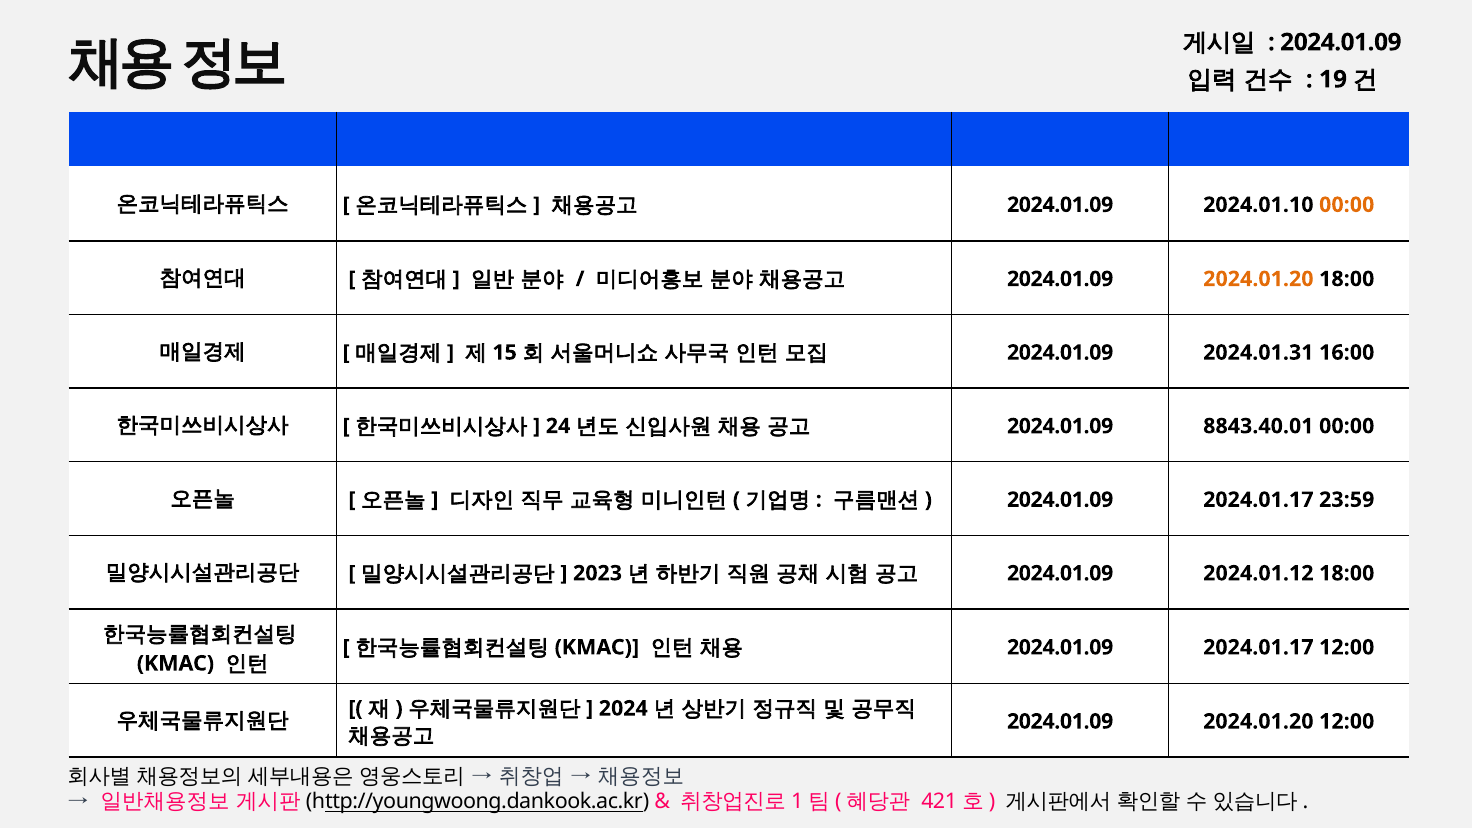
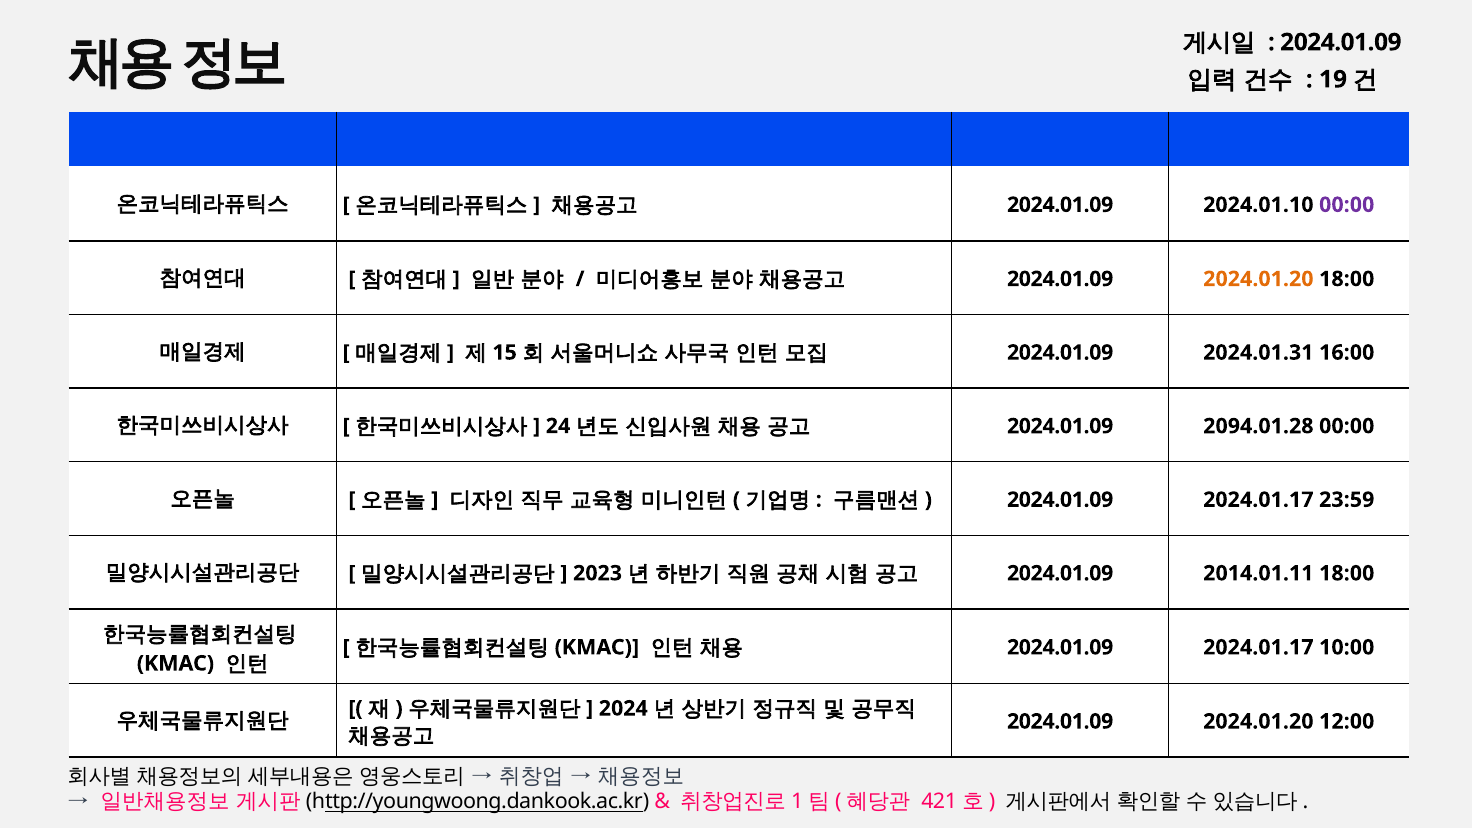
00:00 at (1347, 205) colour: orange -> purple
8843.40.01: 8843.40.01 -> 2094.01.28
2024.01.12: 2024.01.12 -> 2014.01.11
2024.01.17 12:00: 12:00 -> 10:00
